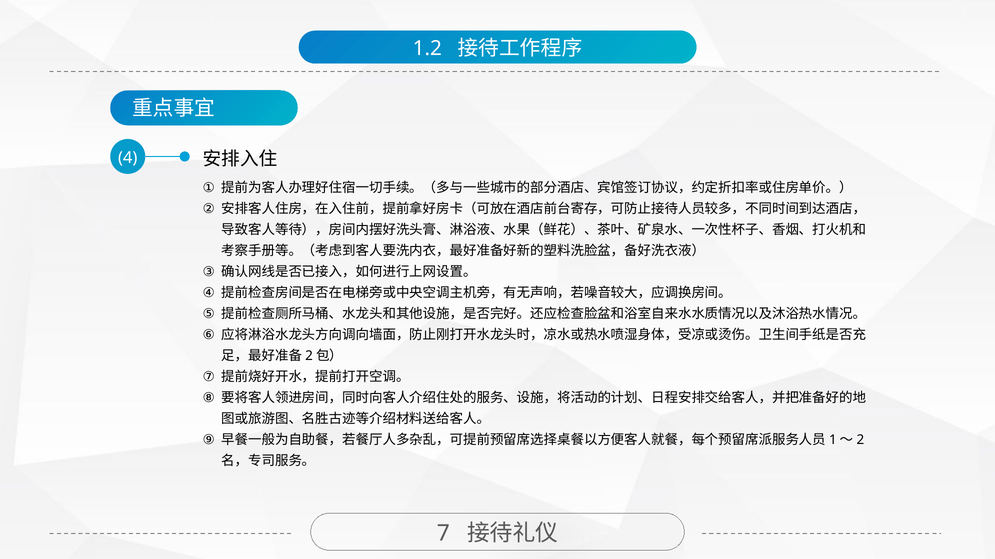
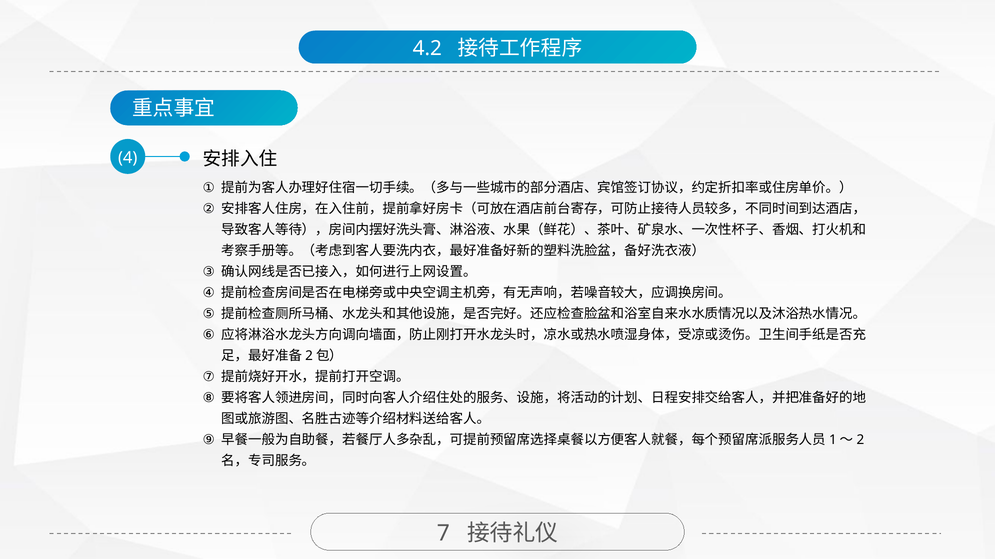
1.2: 1.2 -> 4.2
